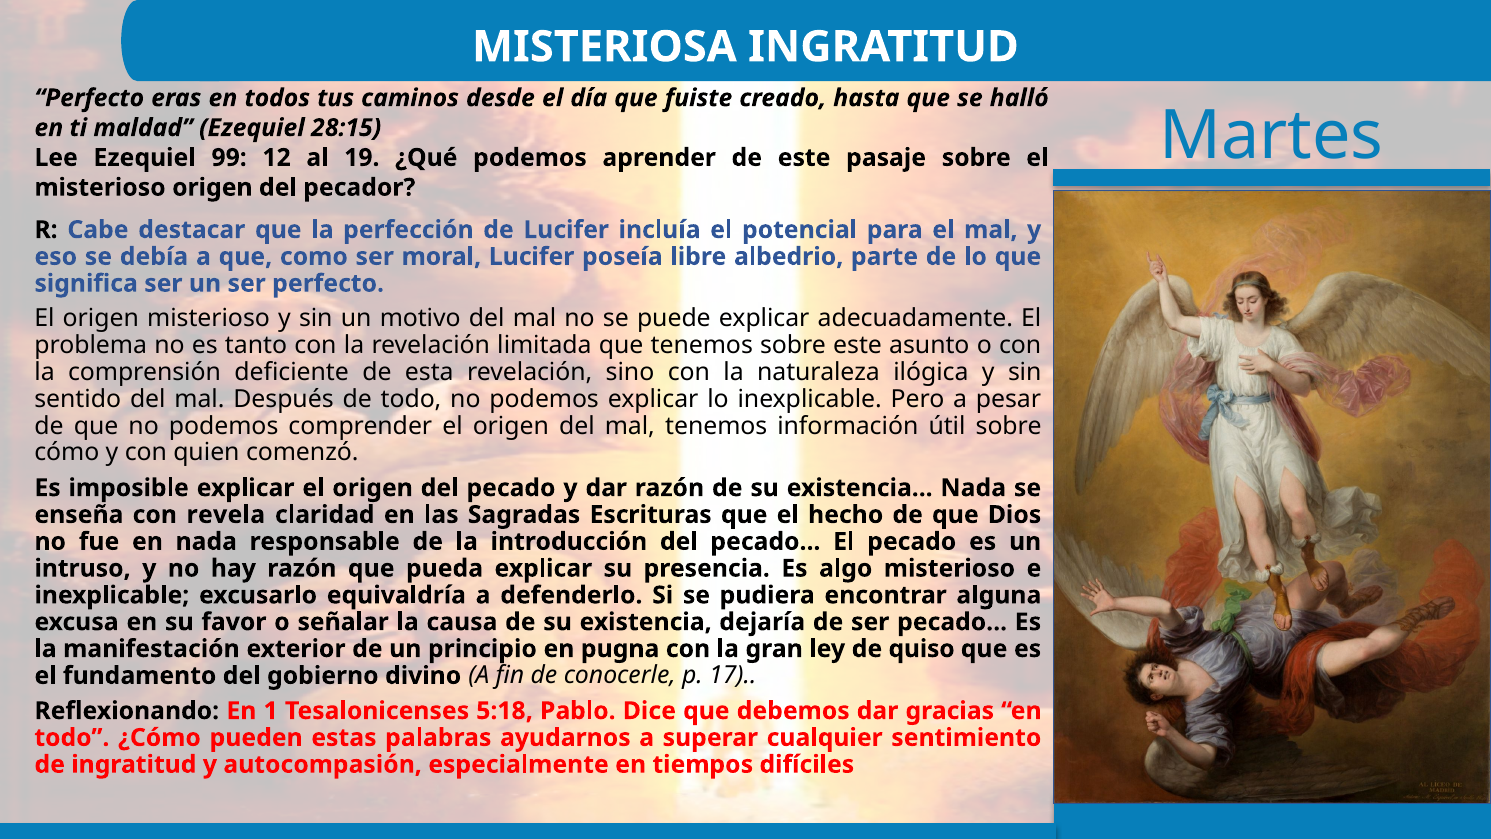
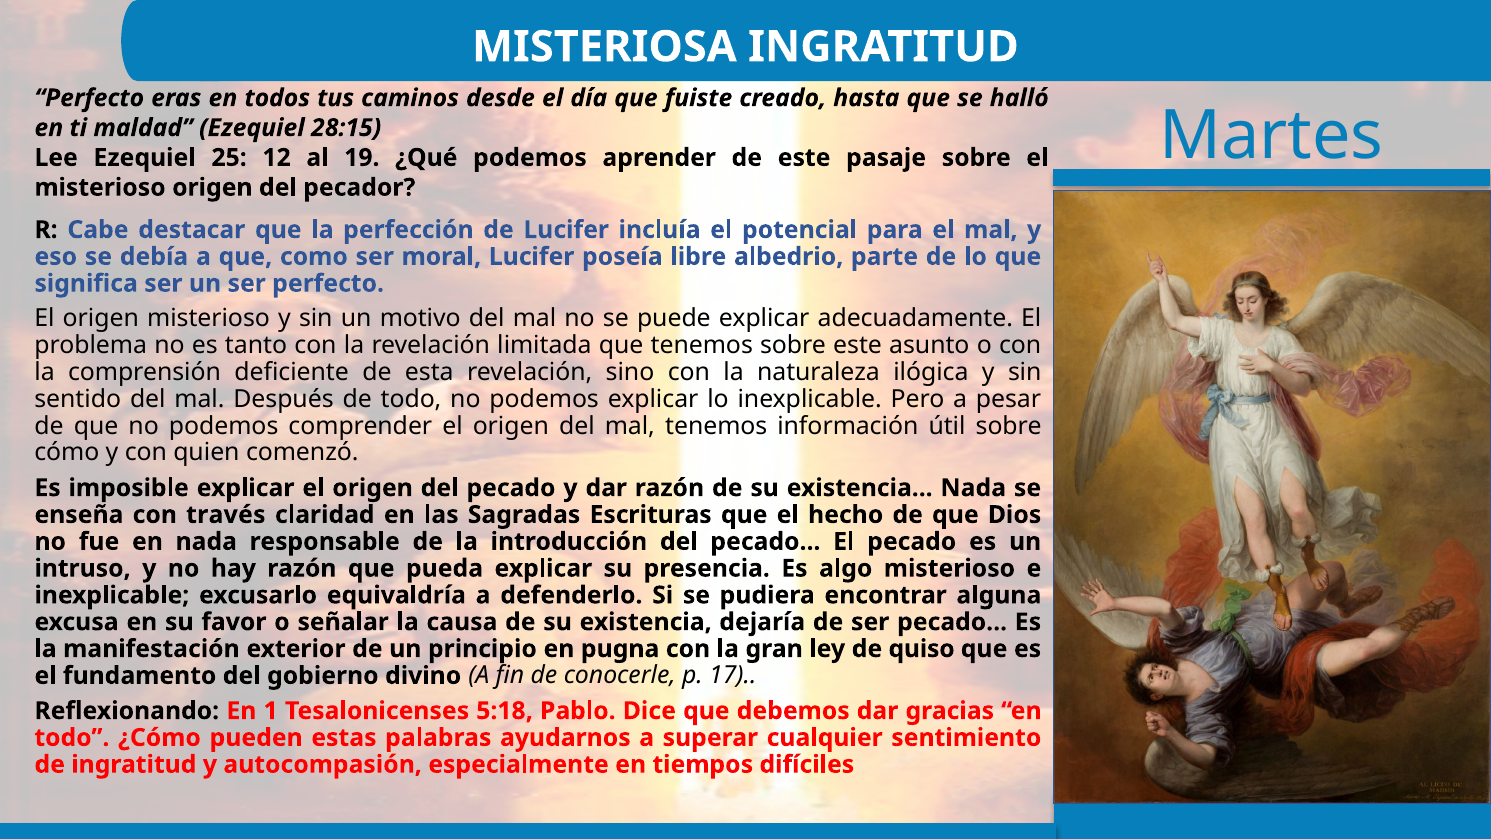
99: 99 -> 25
revela: revela -> través
